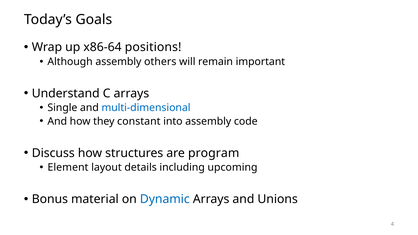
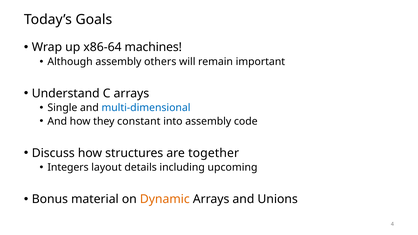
positions: positions -> machines
program: program -> together
Element: Element -> Integers
Dynamic colour: blue -> orange
